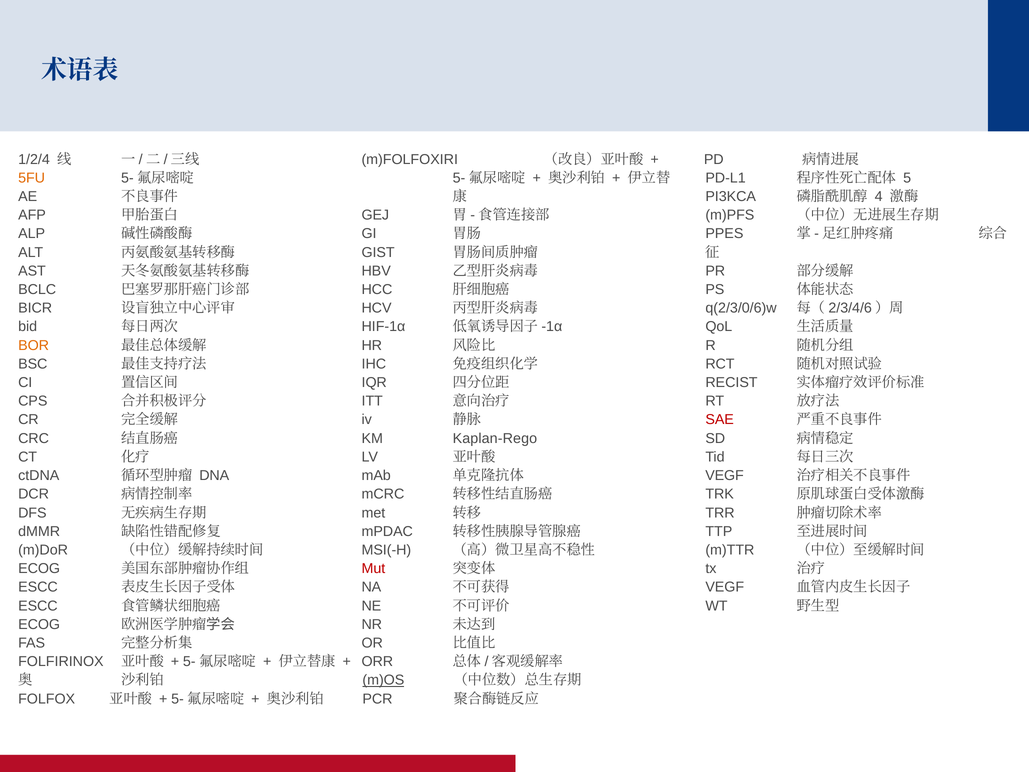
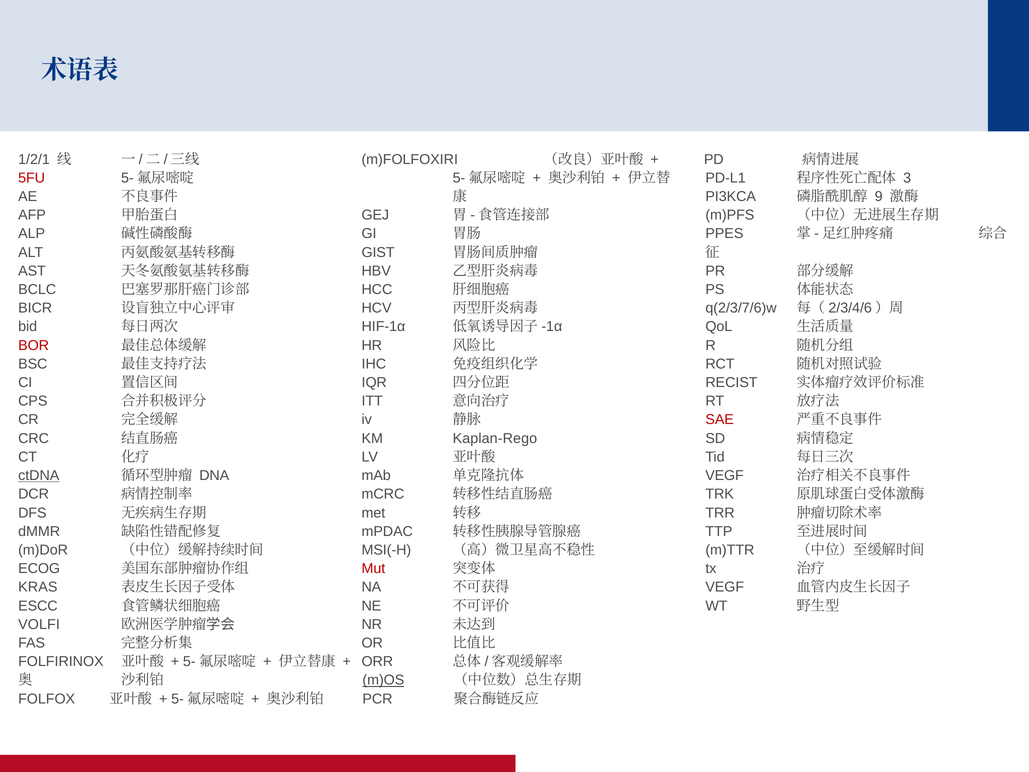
1/2/4: 1/2/4 -> 1/2/1
5FU colour: orange -> red
5: 5 -> 3
4: 4 -> 9
q(2/3/0/6)w: q(2/3/0/6)w -> q(2/3/7/6)w
BOR colour: orange -> red
ctDNA underline: none -> present
ESCC at (38, 587): ESCC -> KRAS
ECOG at (39, 624): ECOG -> VOLFI
